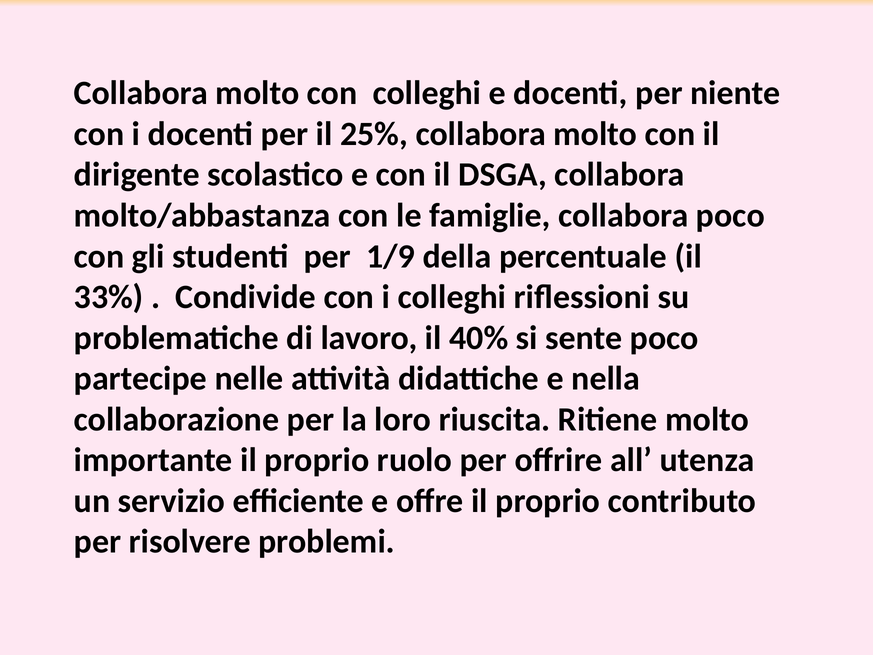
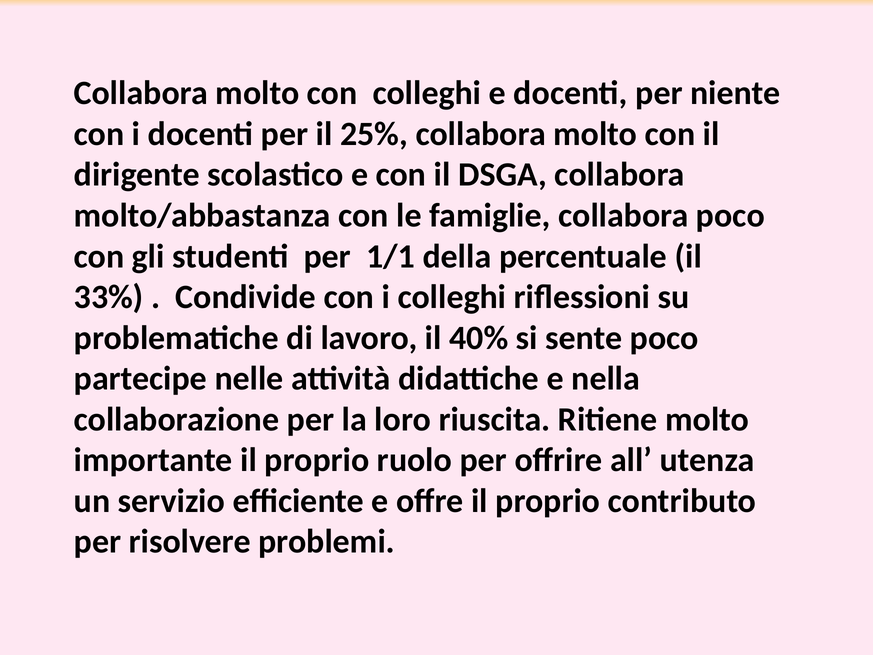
1/9: 1/9 -> 1/1
